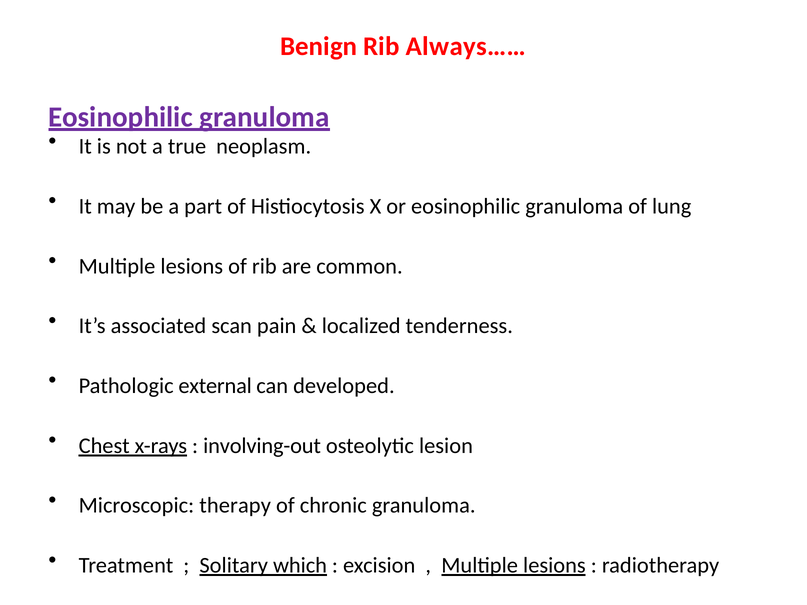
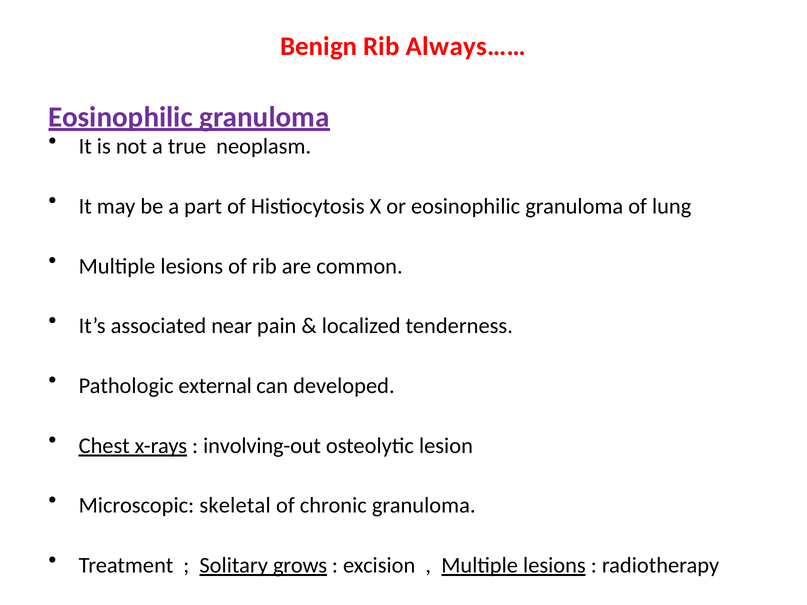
scan: scan -> near
therapy: therapy -> skeletal
which: which -> grows
